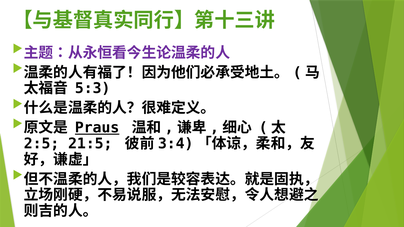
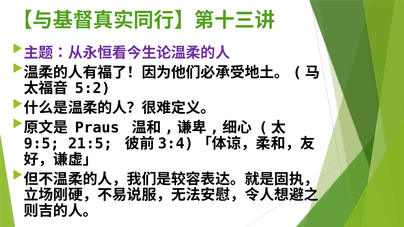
5:3: 5:3 -> 5:2
Praus underline: present -> none
2:5: 2:5 -> 9:5
